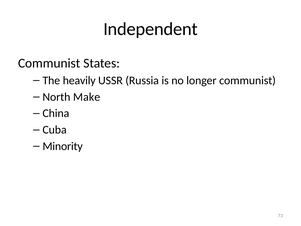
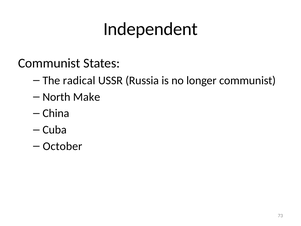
heavily: heavily -> radical
Minority: Minority -> October
